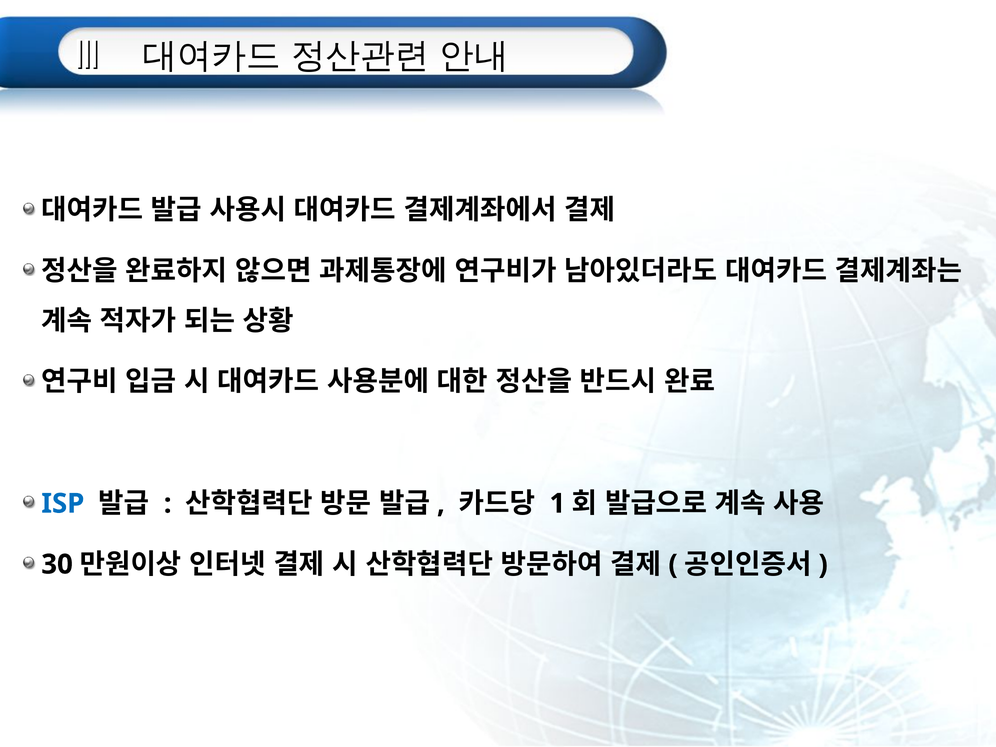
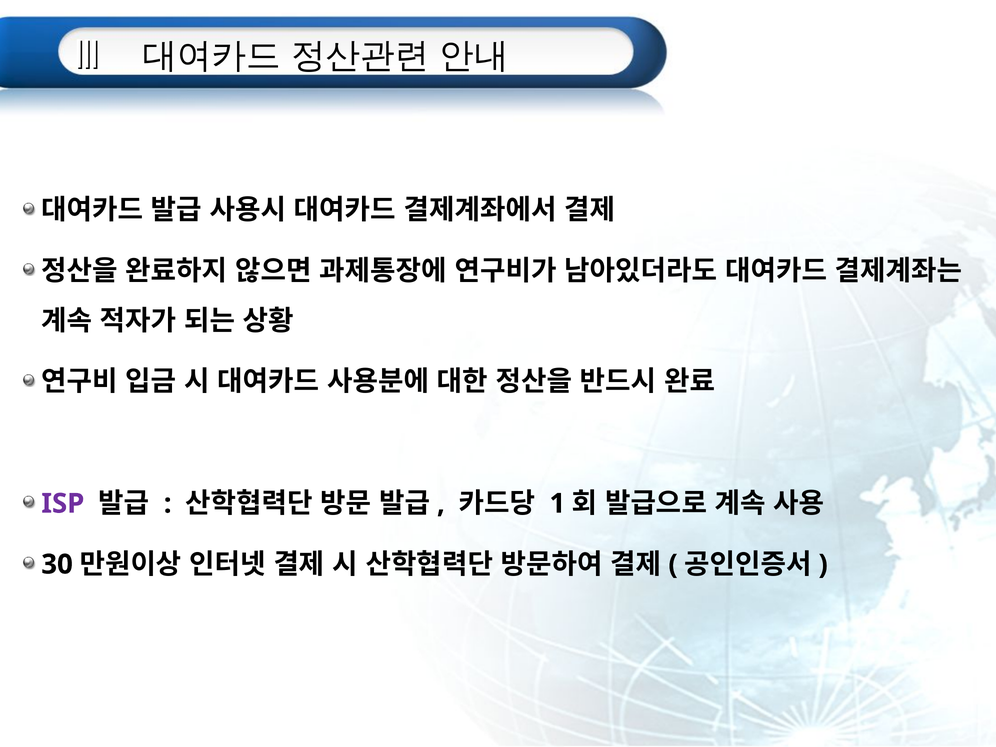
ISP colour: blue -> purple
